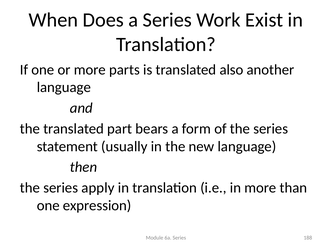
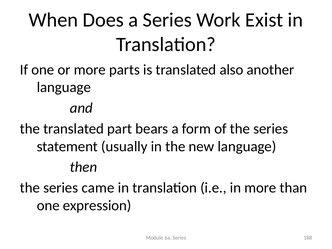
apply: apply -> came
